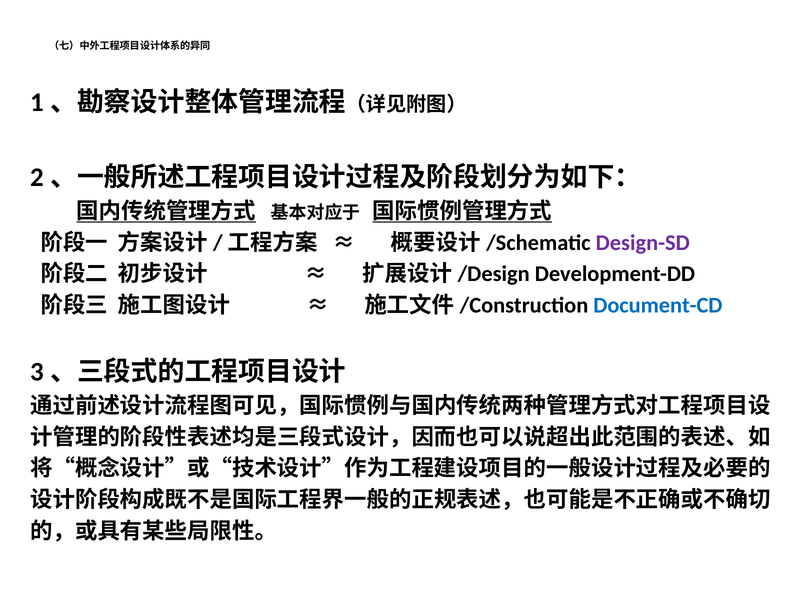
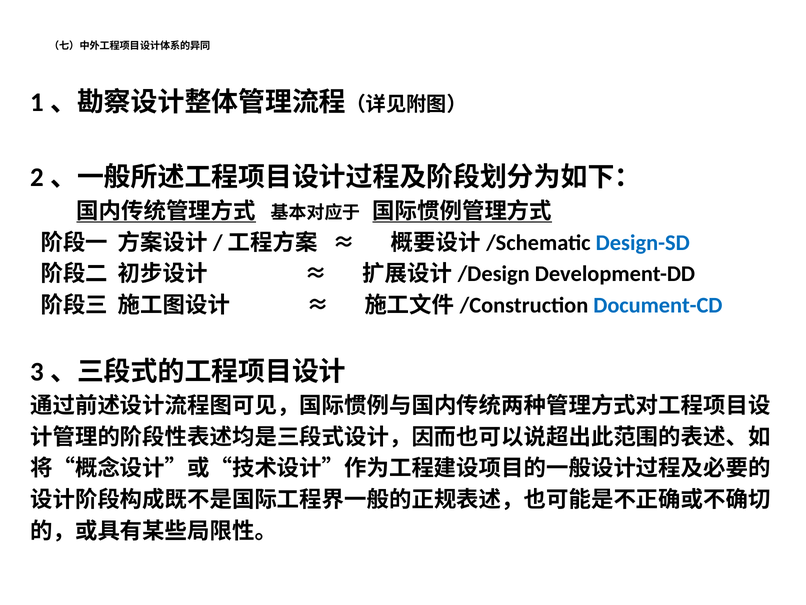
Design-SD colour: purple -> blue
